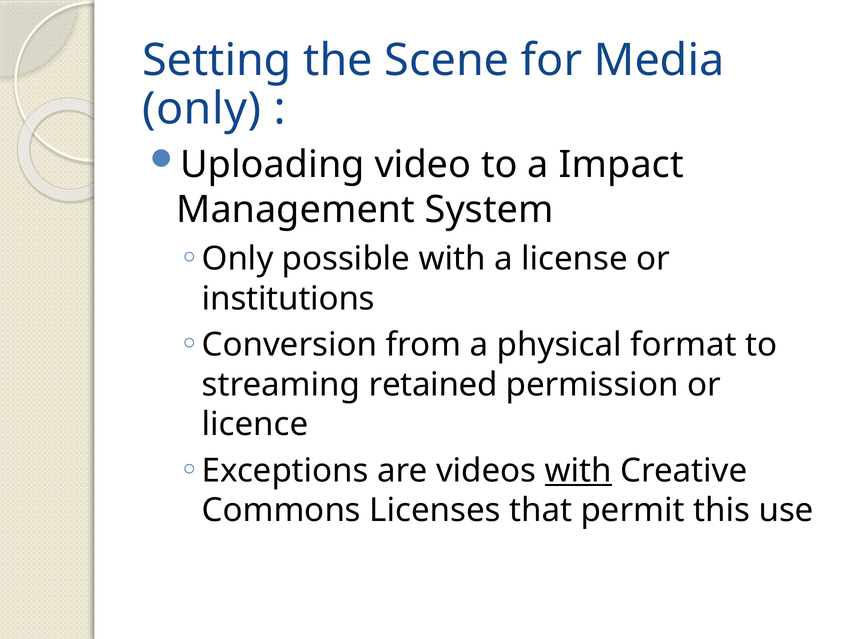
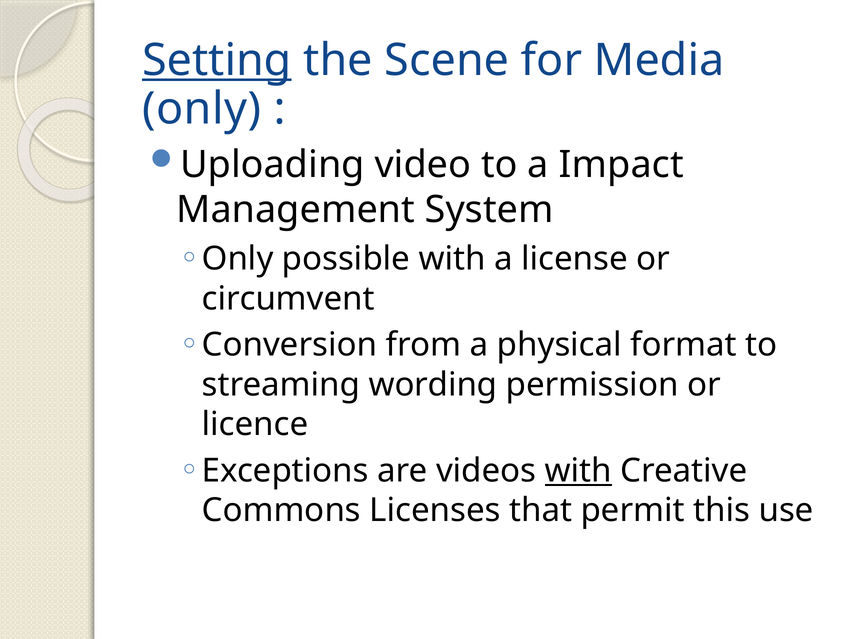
Setting underline: none -> present
institutions: institutions -> circumvent
retained: retained -> wording
